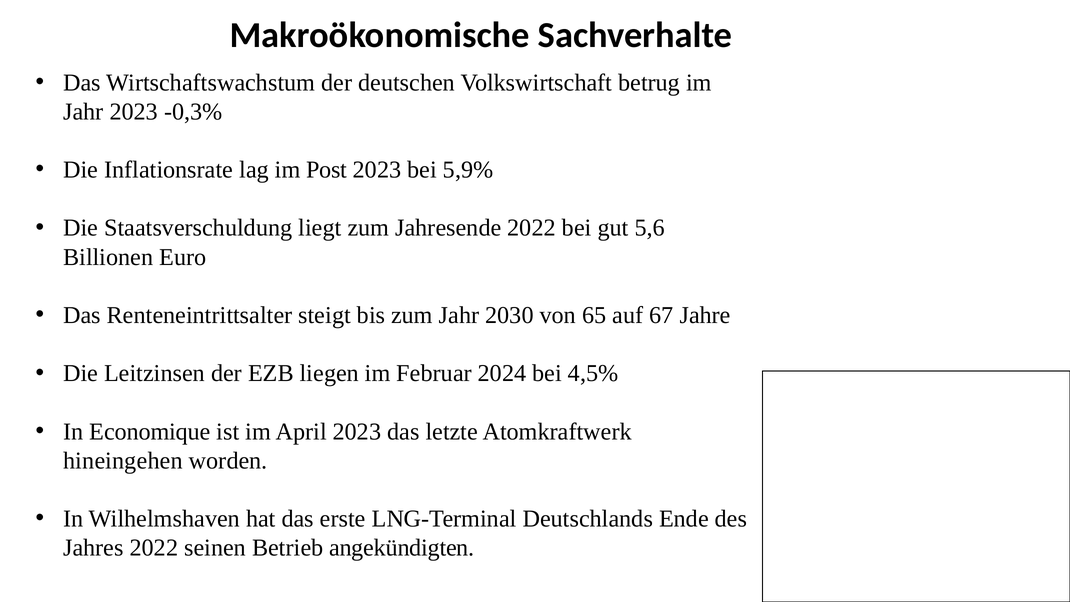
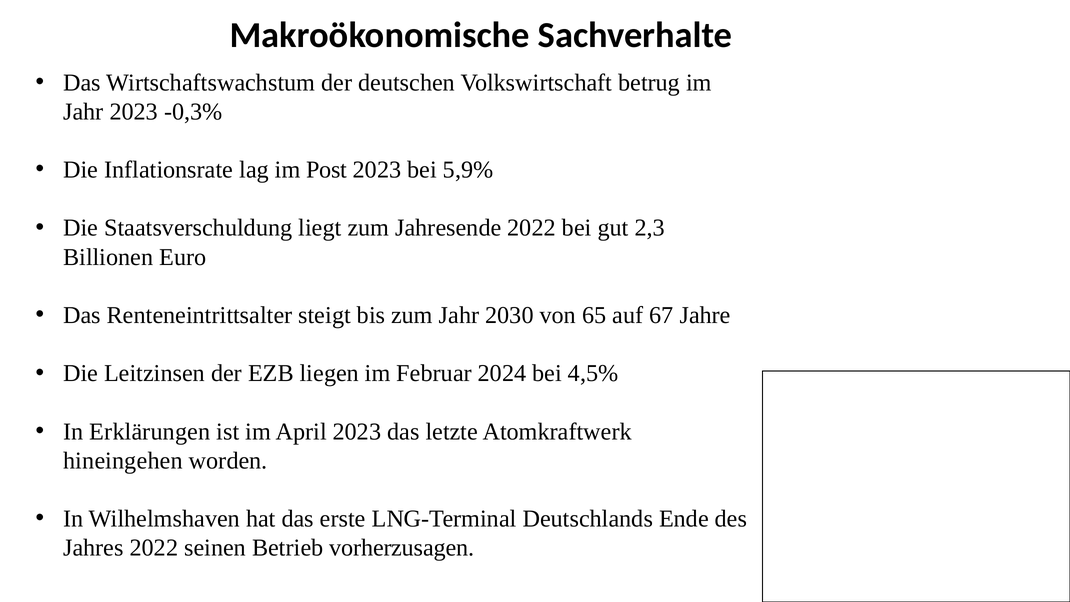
5,6: 5,6 -> 2,3
Economique: Economique -> Erklärungen
angekündigten: angekündigten -> vorherzusagen
